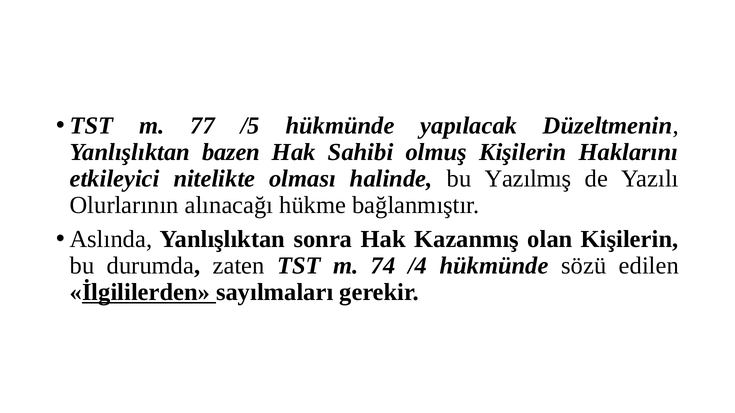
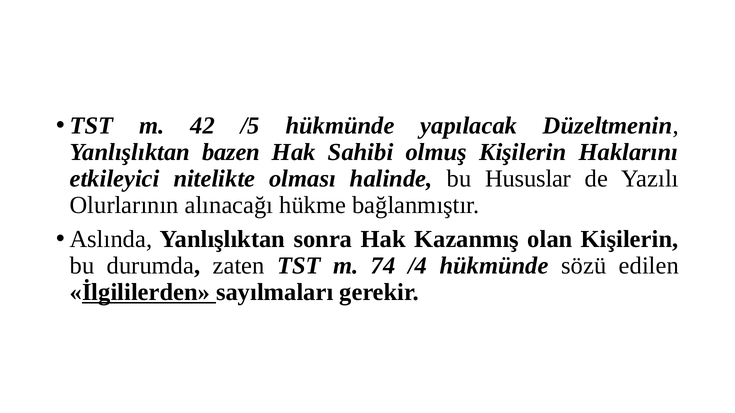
77: 77 -> 42
Yazılmış: Yazılmış -> Hususlar
